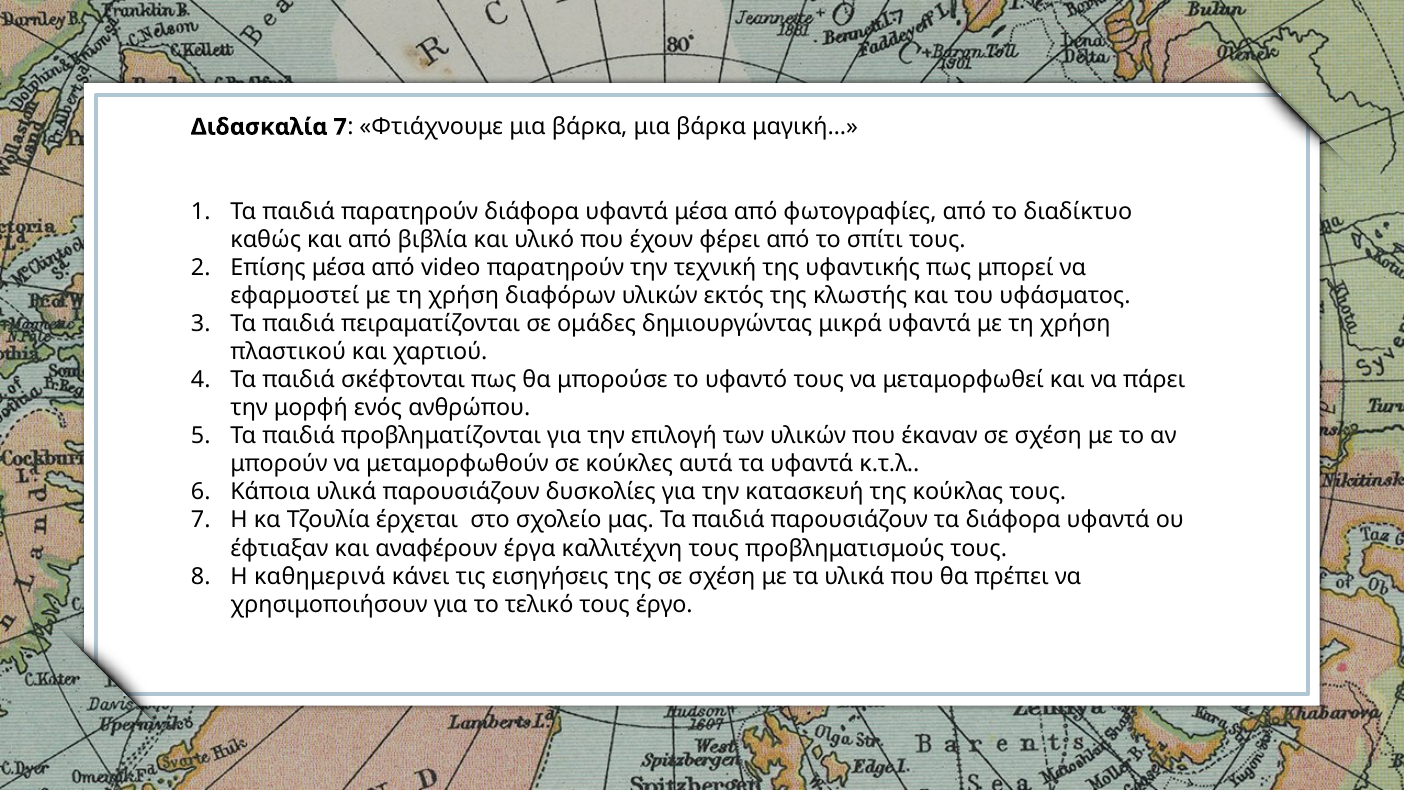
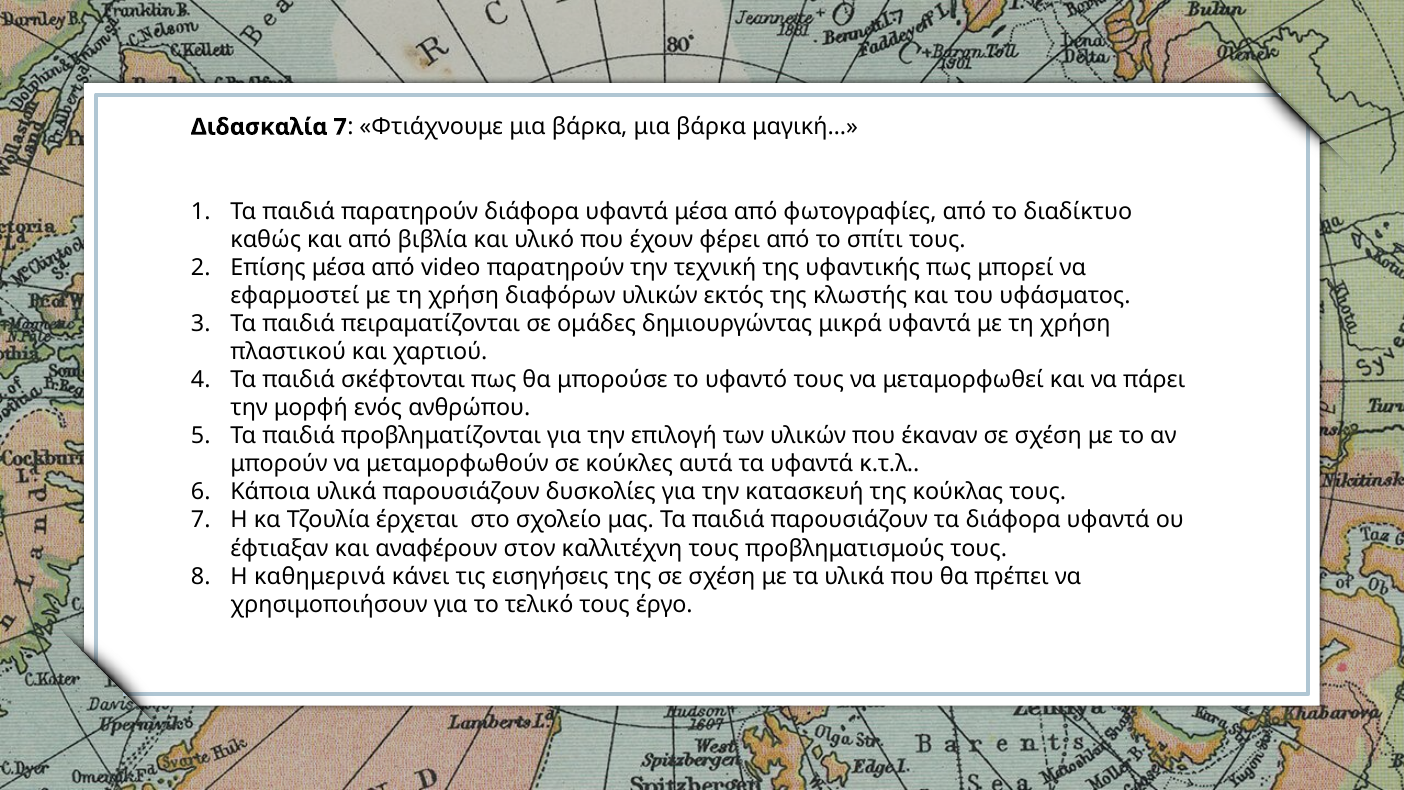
έργα: έργα -> στον
